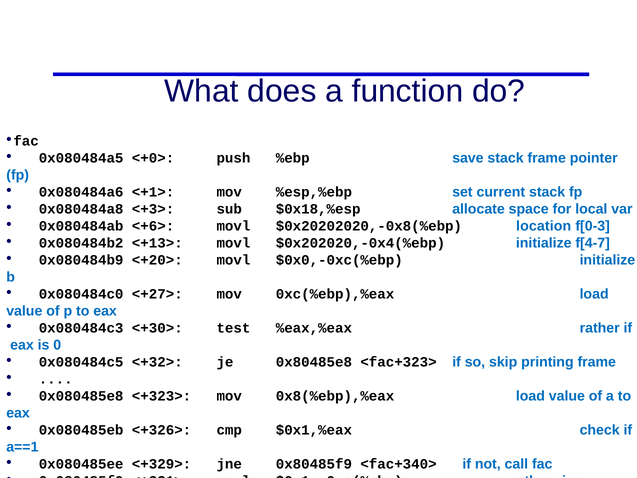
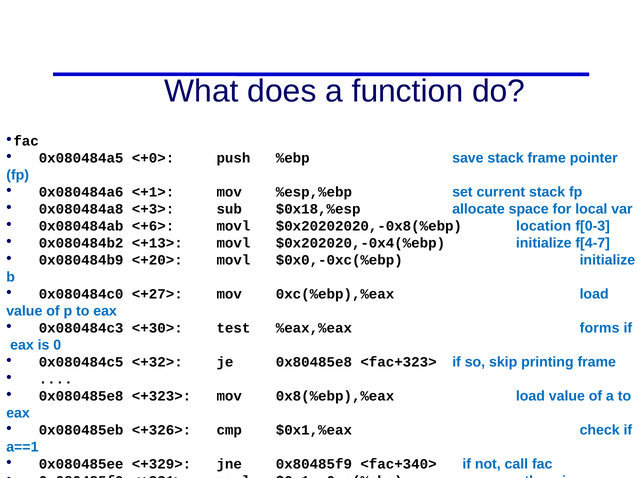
rather: rather -> forms
